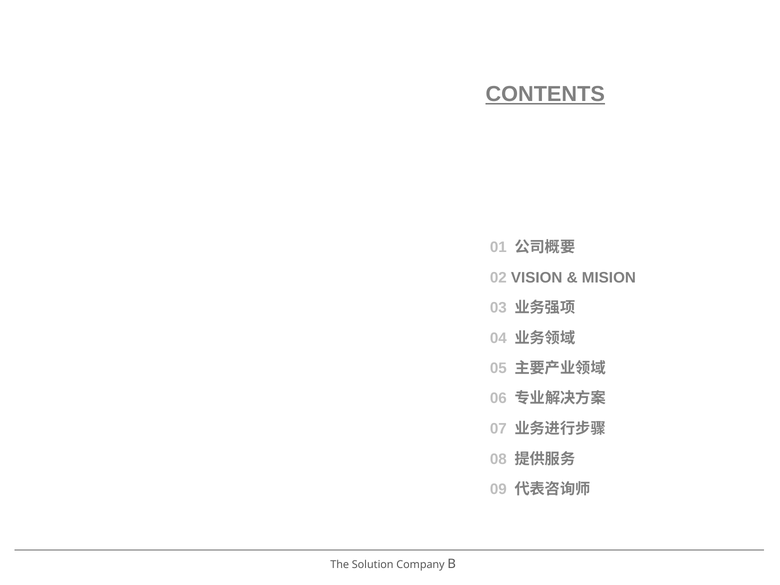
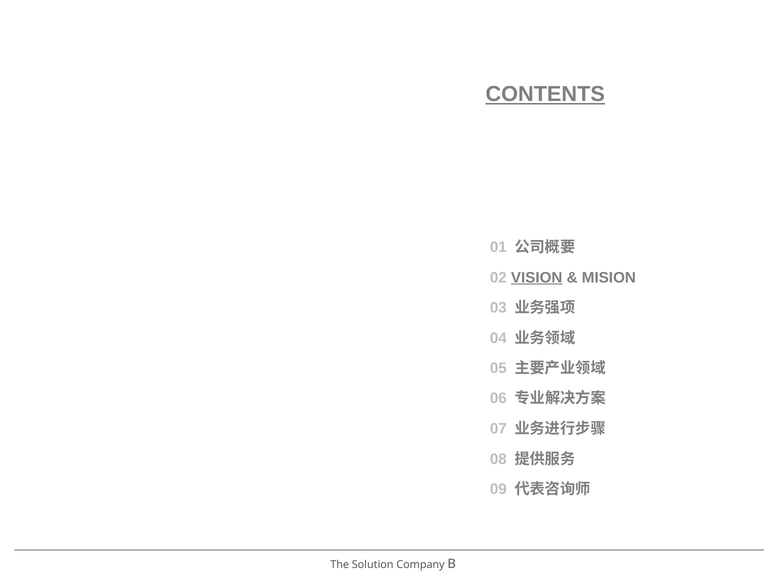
VISION underline: none -> present
